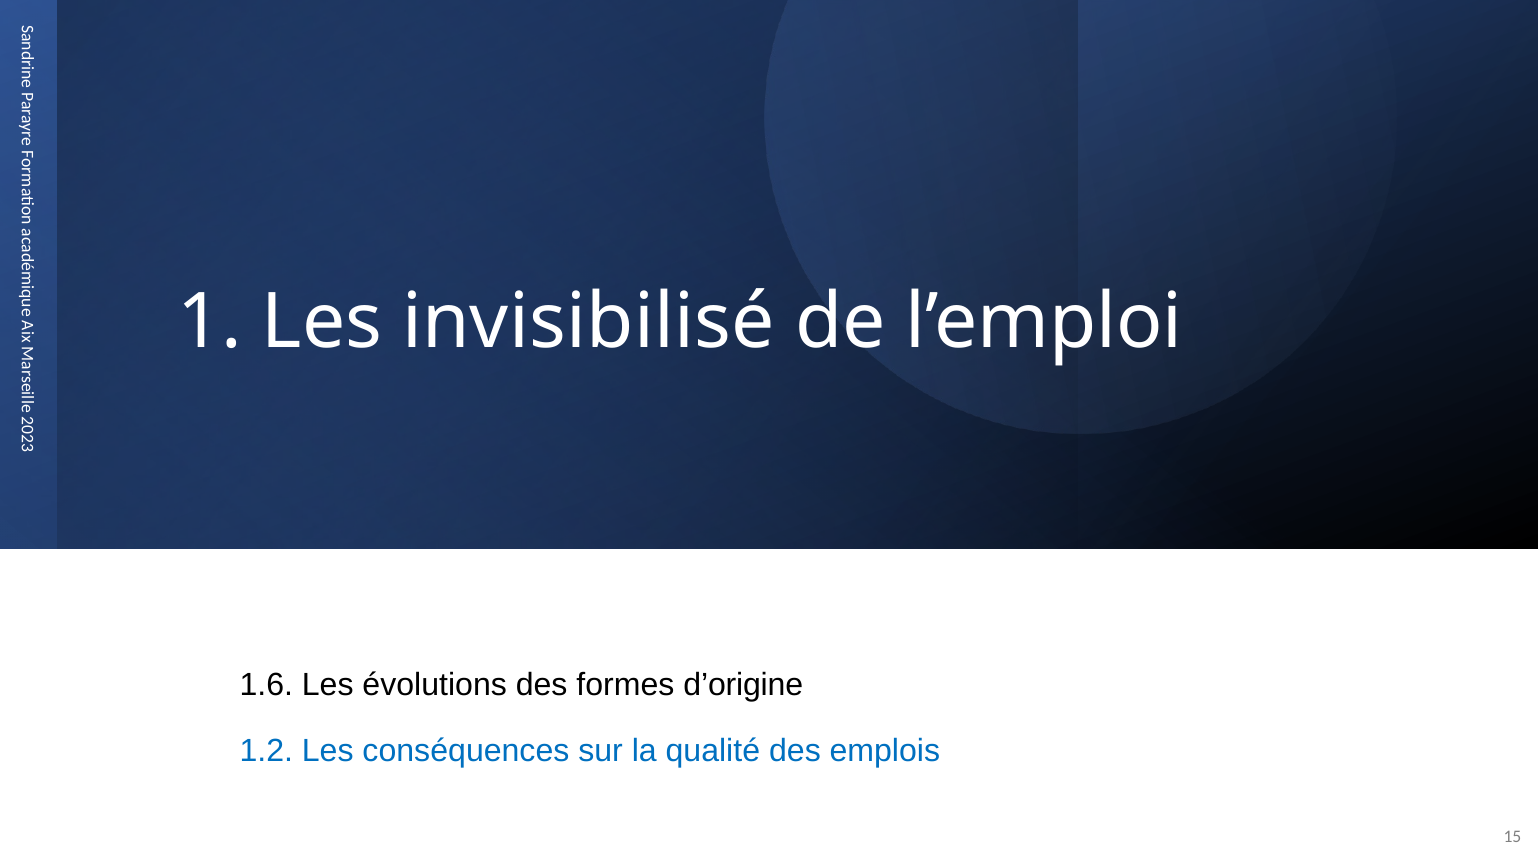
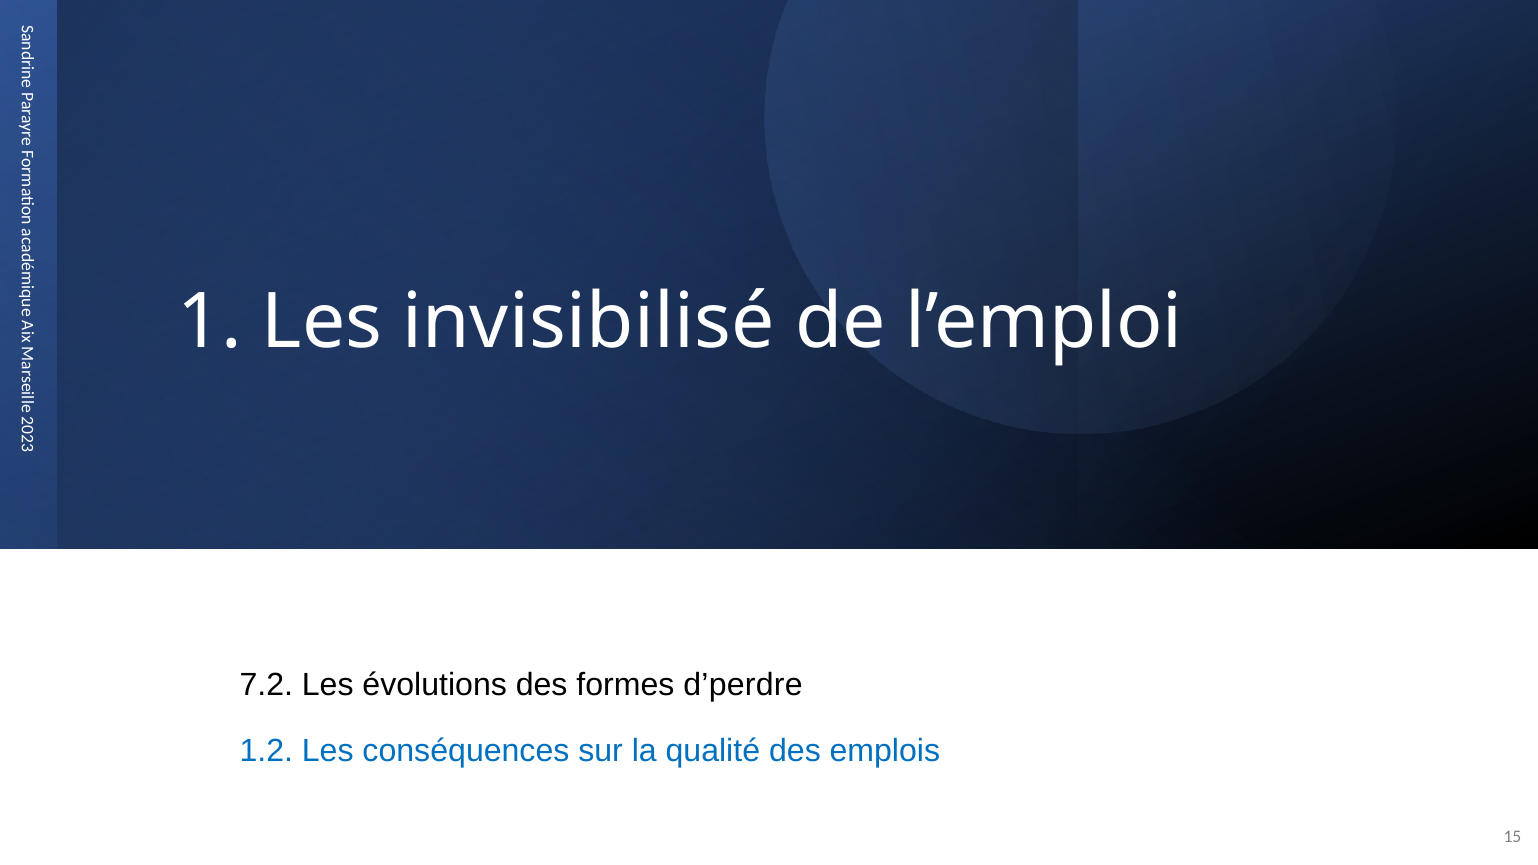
1.6: 1.6 -> 7.2
d’origine: d’origine -> d’perdre
